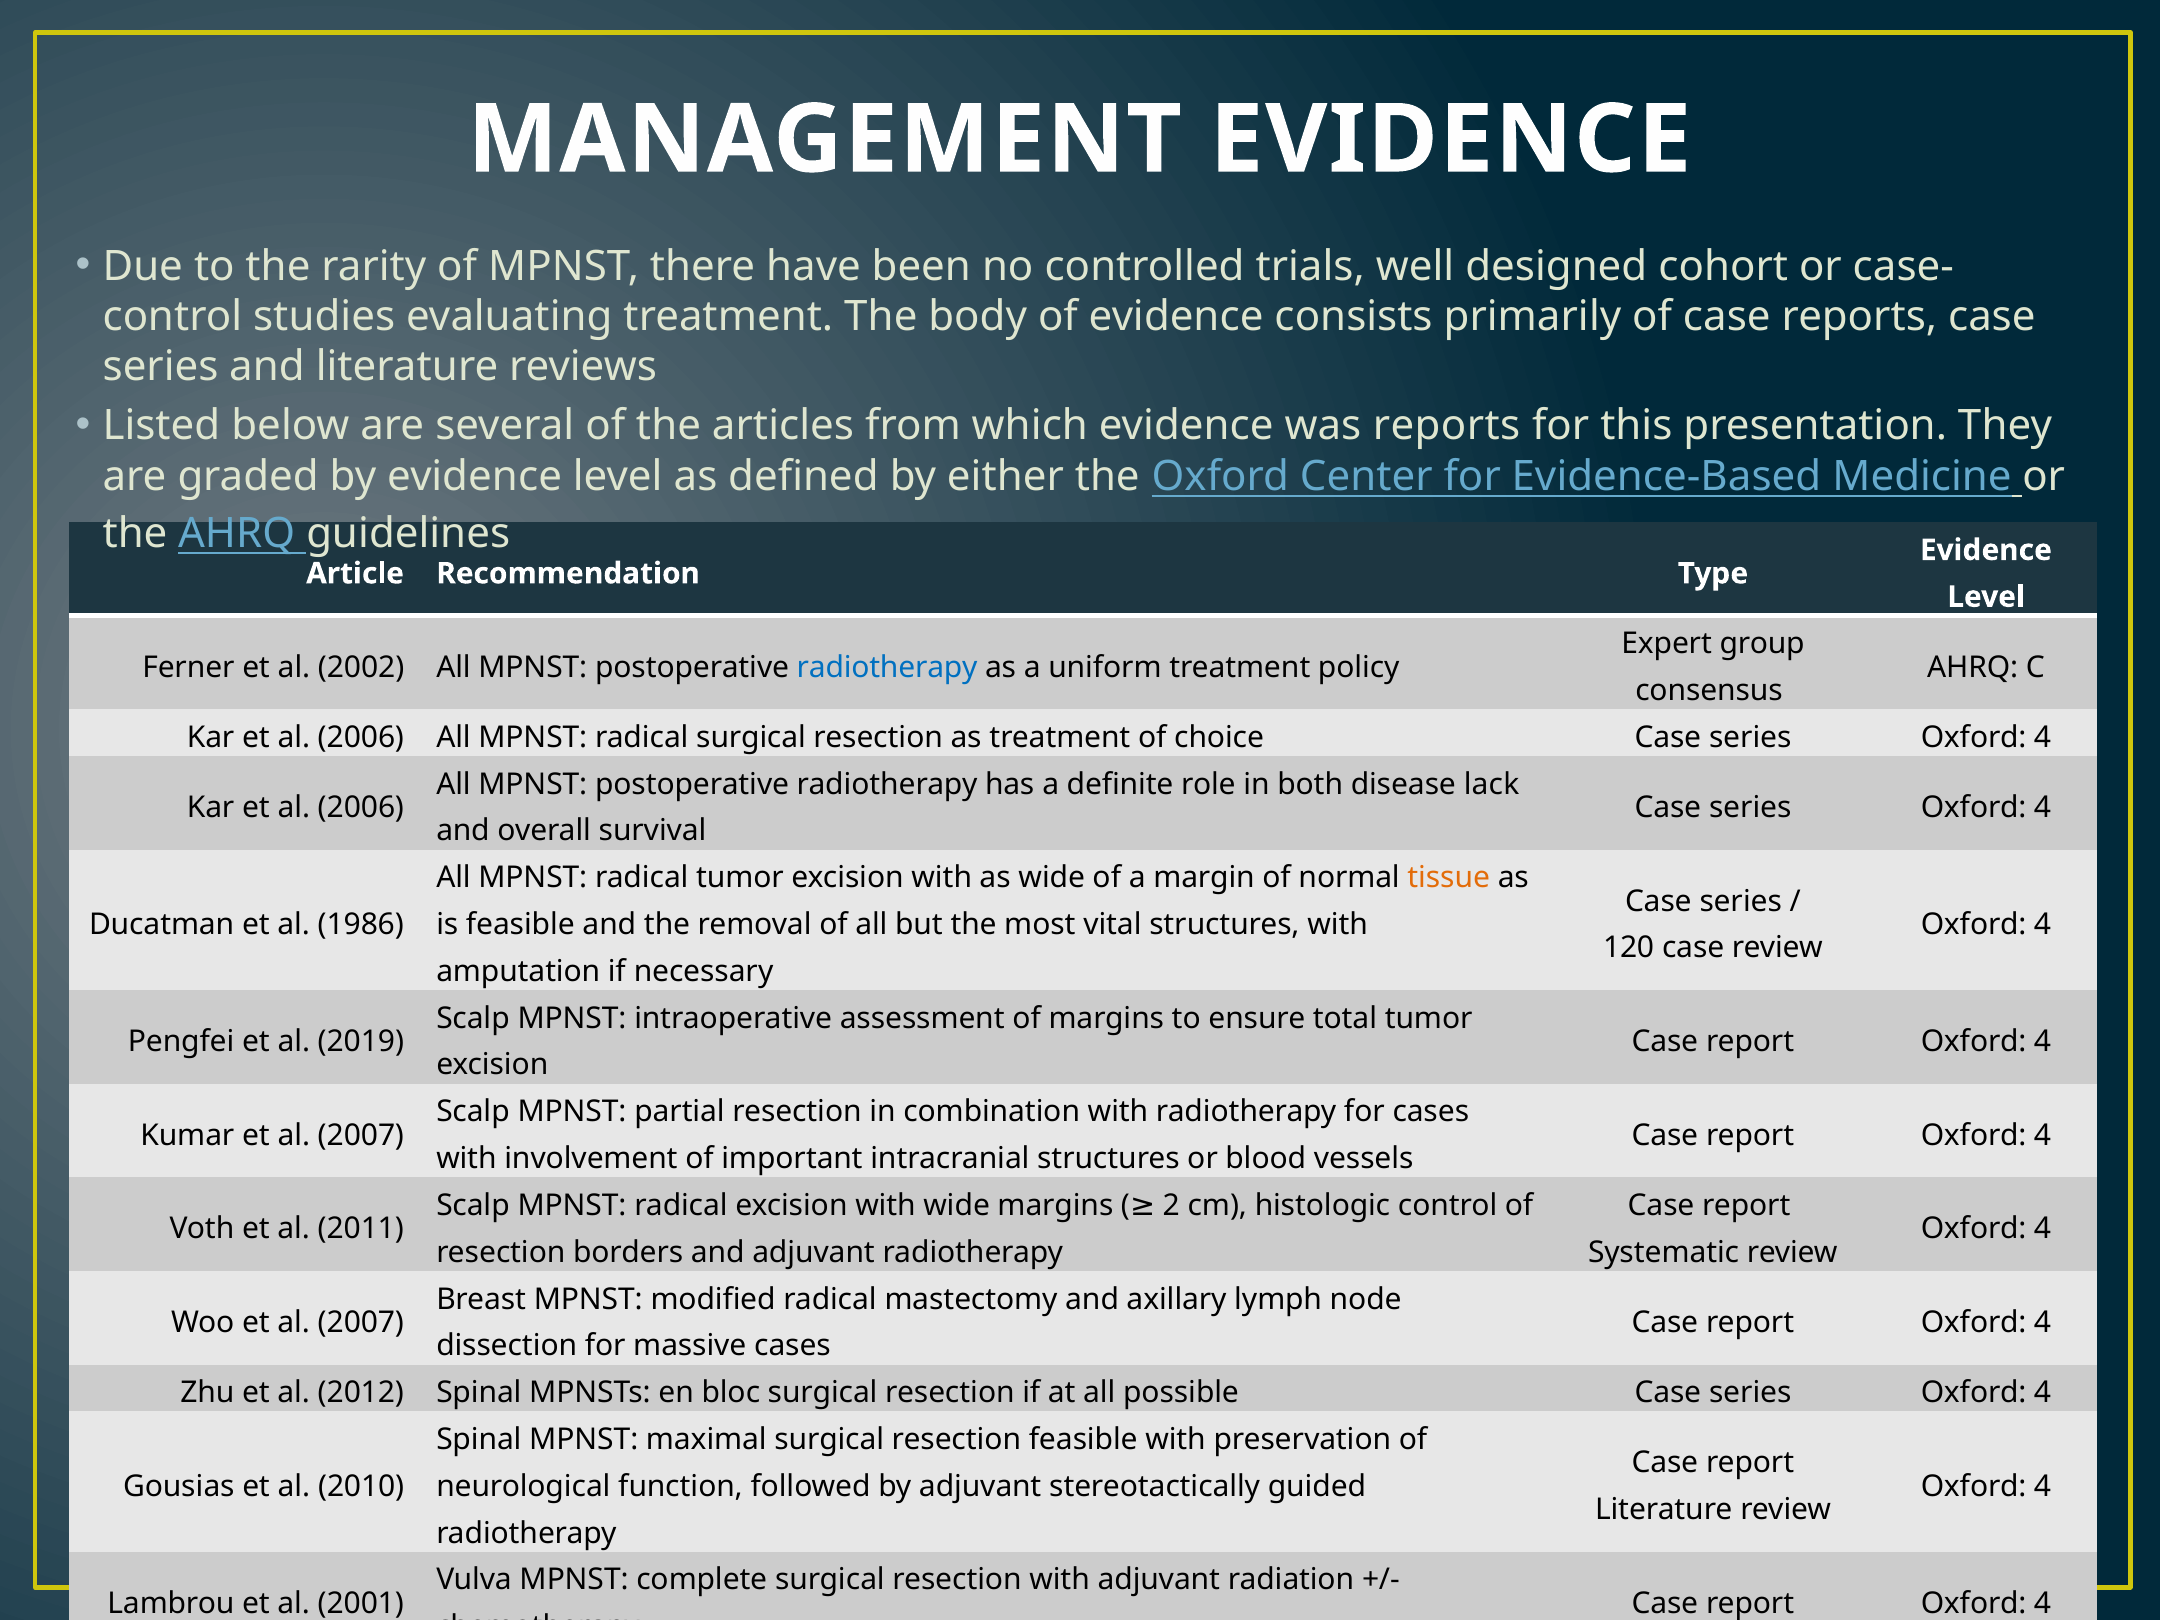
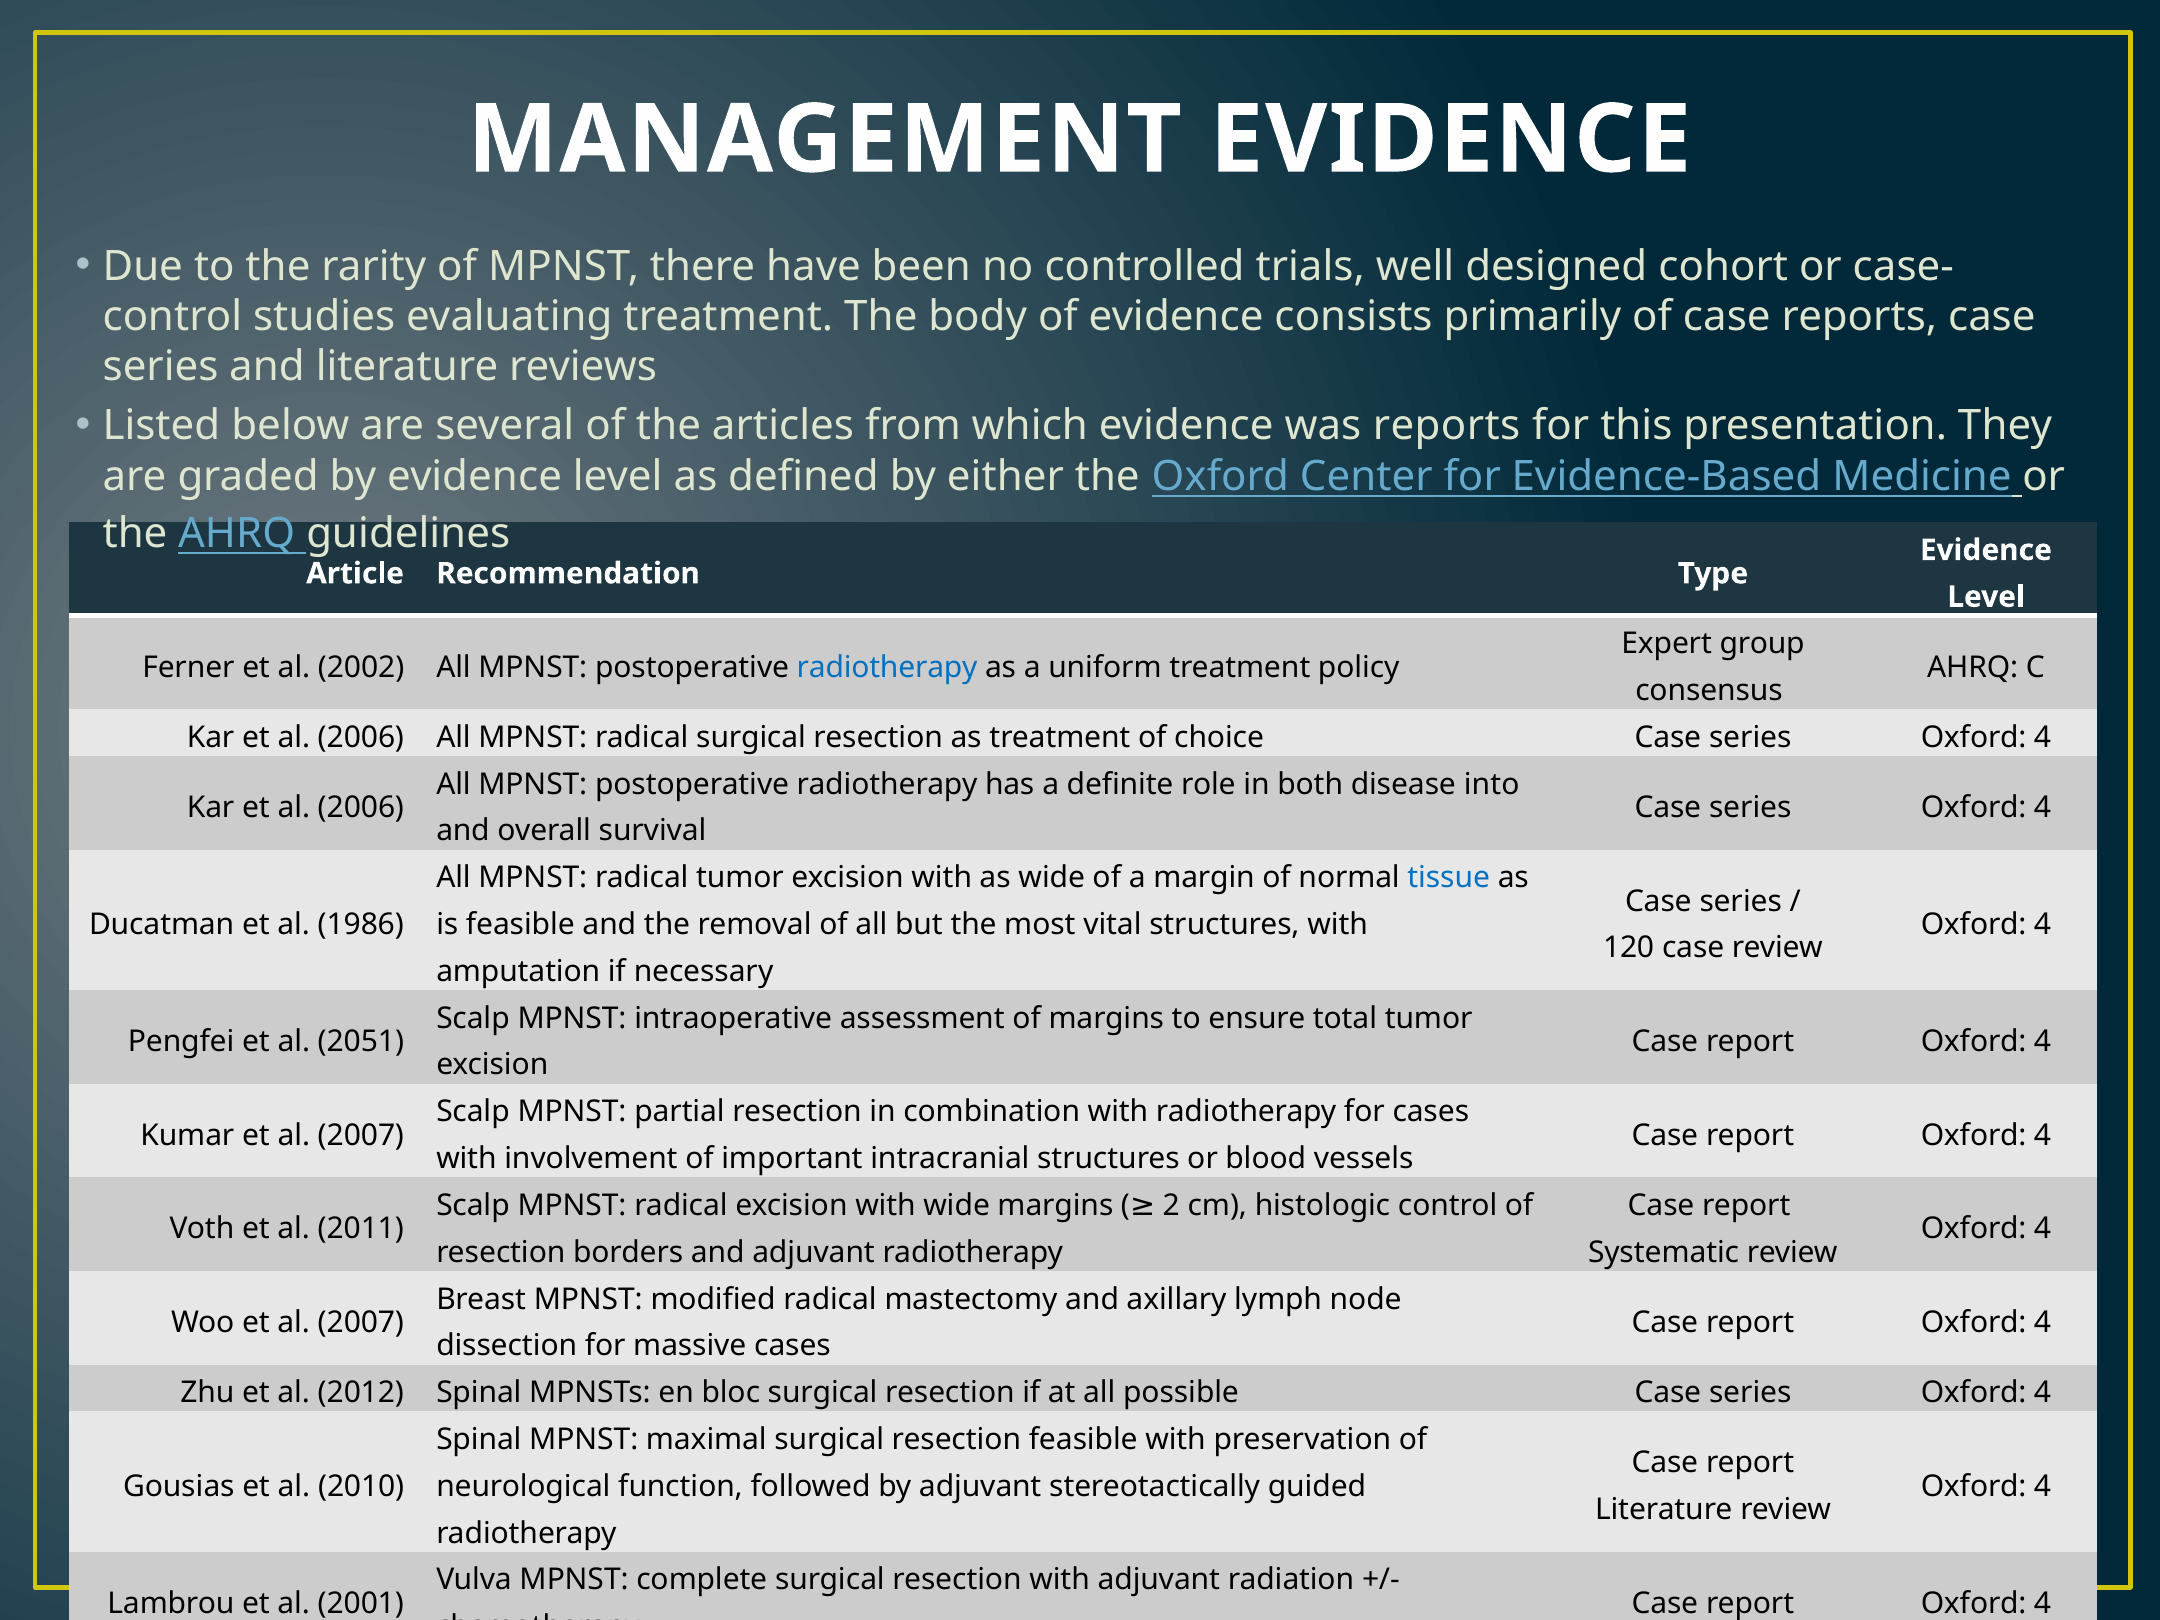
lack: lack -> into
tissue colour: orange -> blue
2019: 2019 -> 2051
